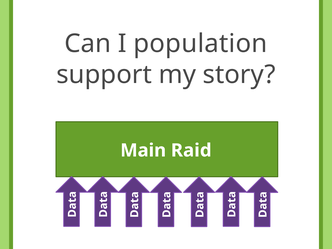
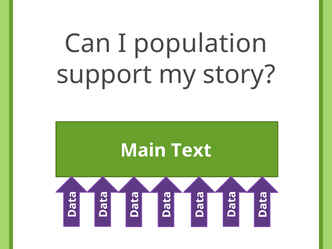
Raid: Raid -> Text
